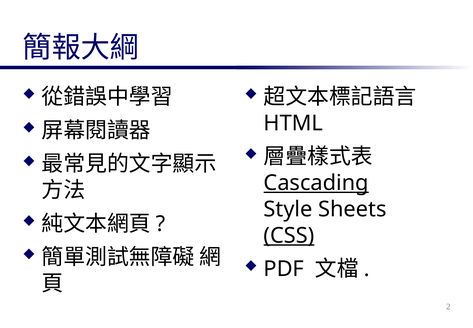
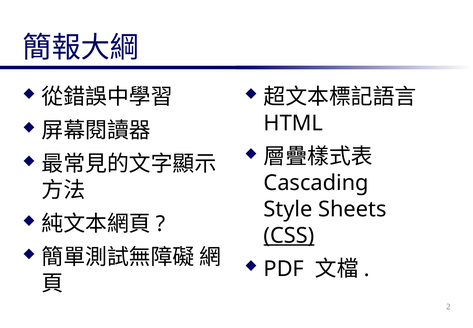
Cascading underline: present -> none
